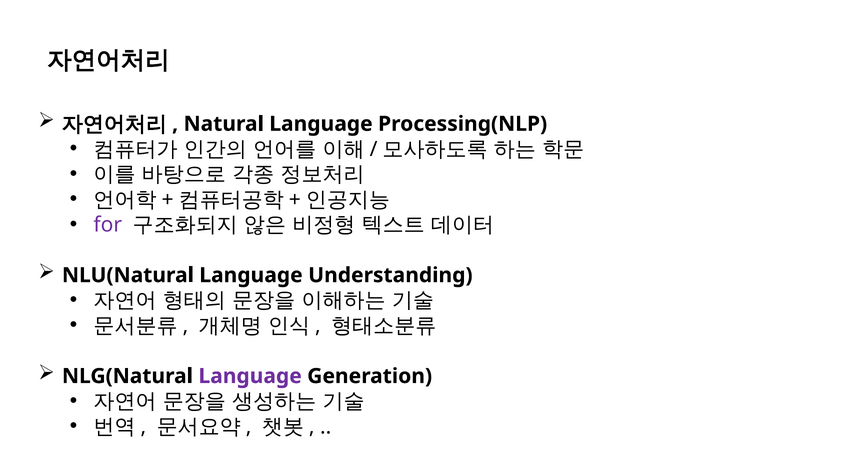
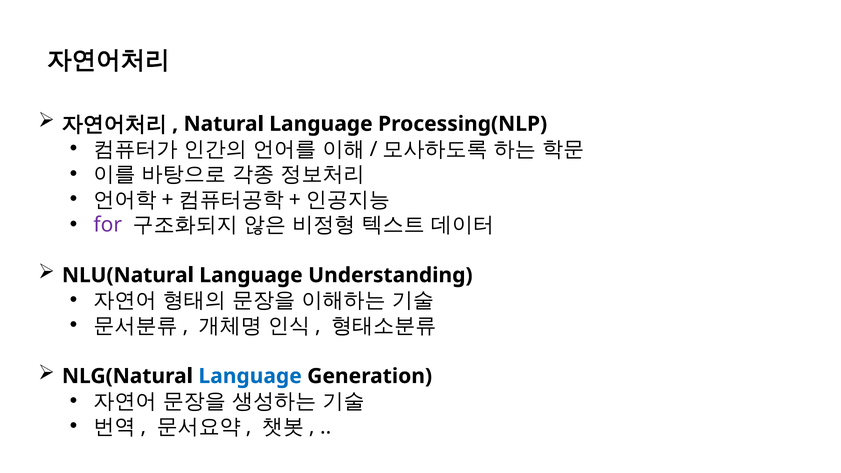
Language at (250, 376) colour: purple -> blue
